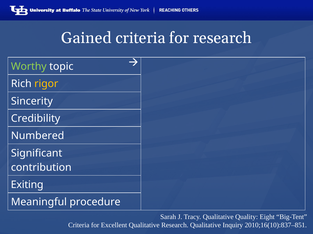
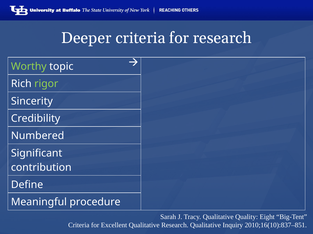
Gained: Gained -> Deeper
rigor colour: yellow -> light green
Exiting: Exiting -> Define
